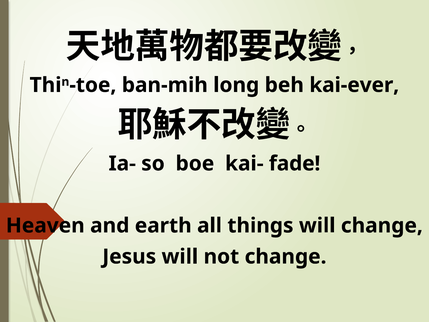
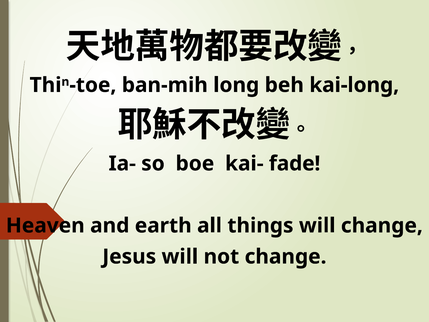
kai-ever: kai-ever -> kai-long
